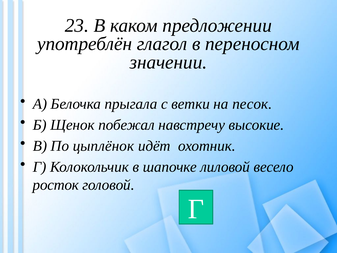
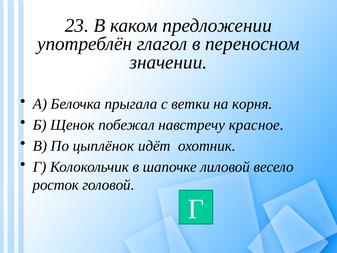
песок: песок -> корня
высокие: высокие -> красное
